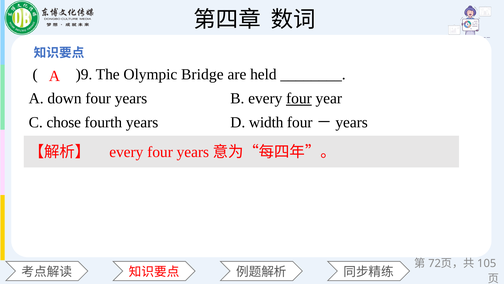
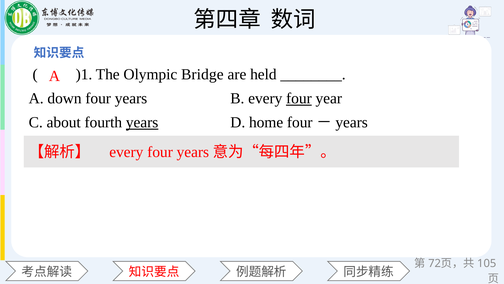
)9: )9 -> )1
chose: chose -> about
years at (142, 122) underline: none -> present
width: width -> home
